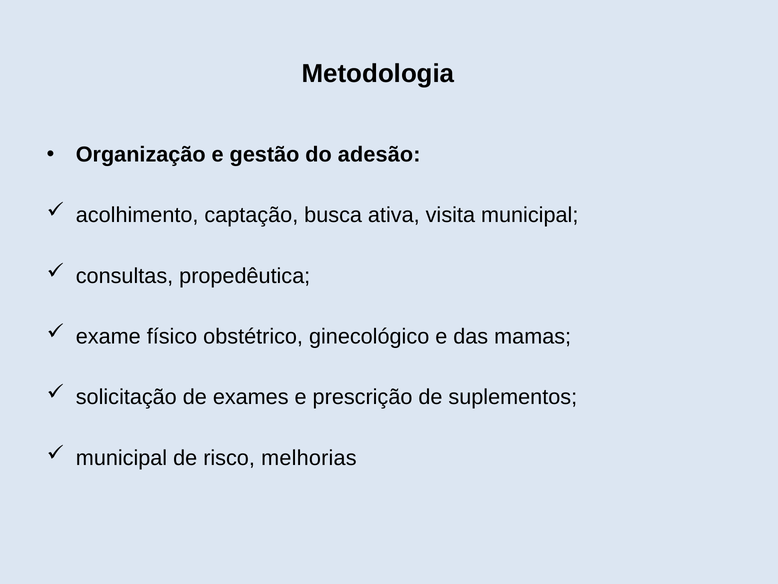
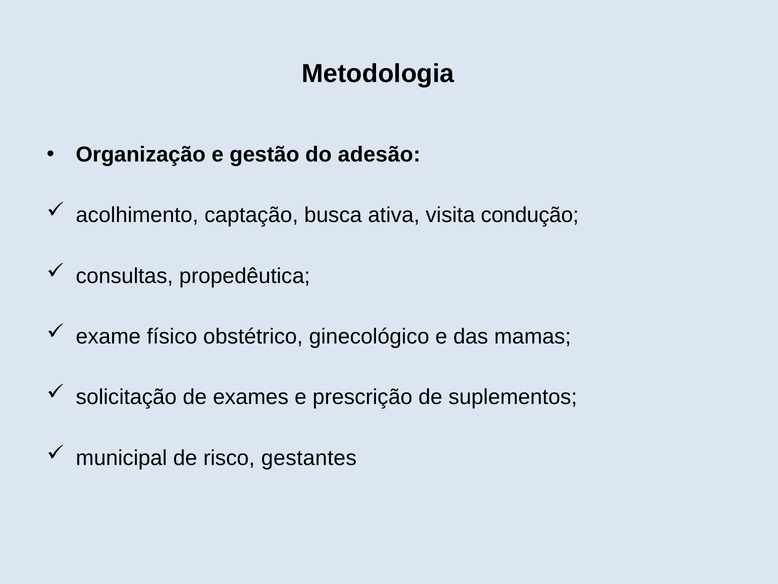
visita municipal: municipal -> condução
melhorias: melhorias -> gestantes
